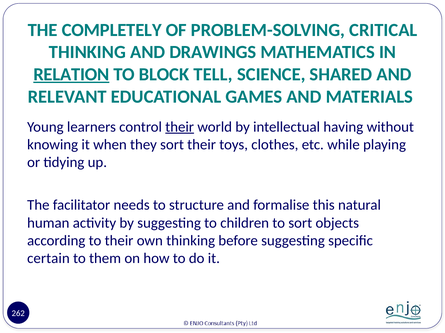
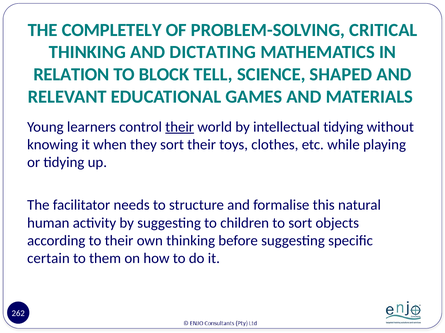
DRAWINGS: DRAWINGS -> DICTATING
RELATION underline: present -> none
SHARED: SHARED -> SHAPED
intellectual having: having -> tidying
